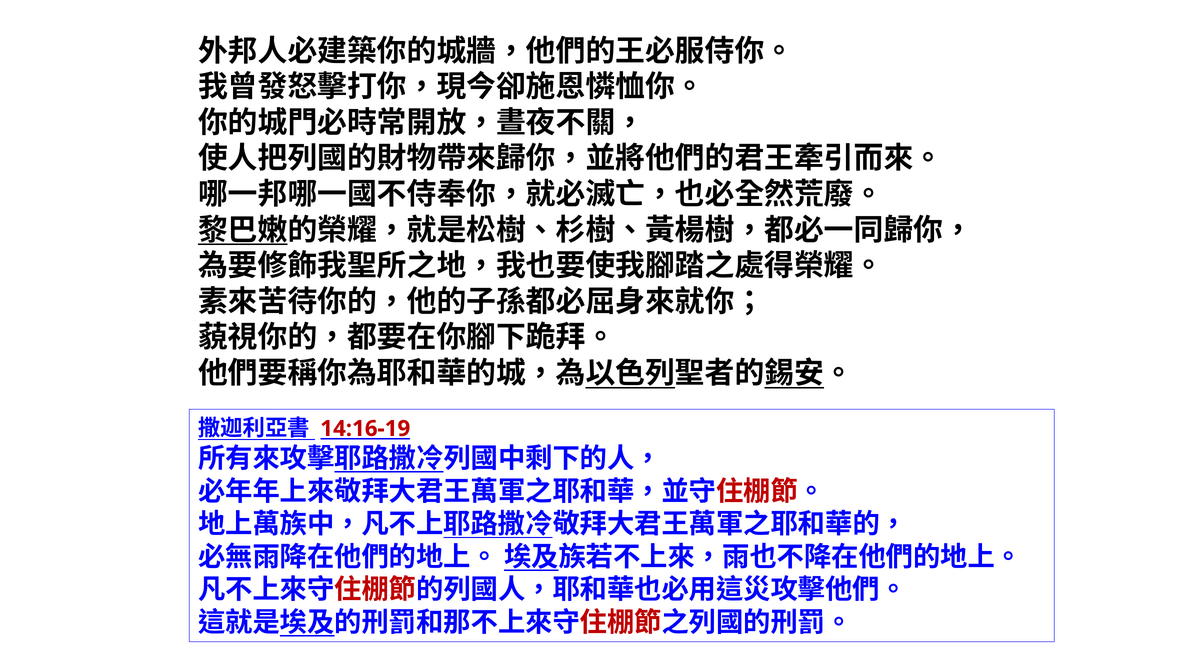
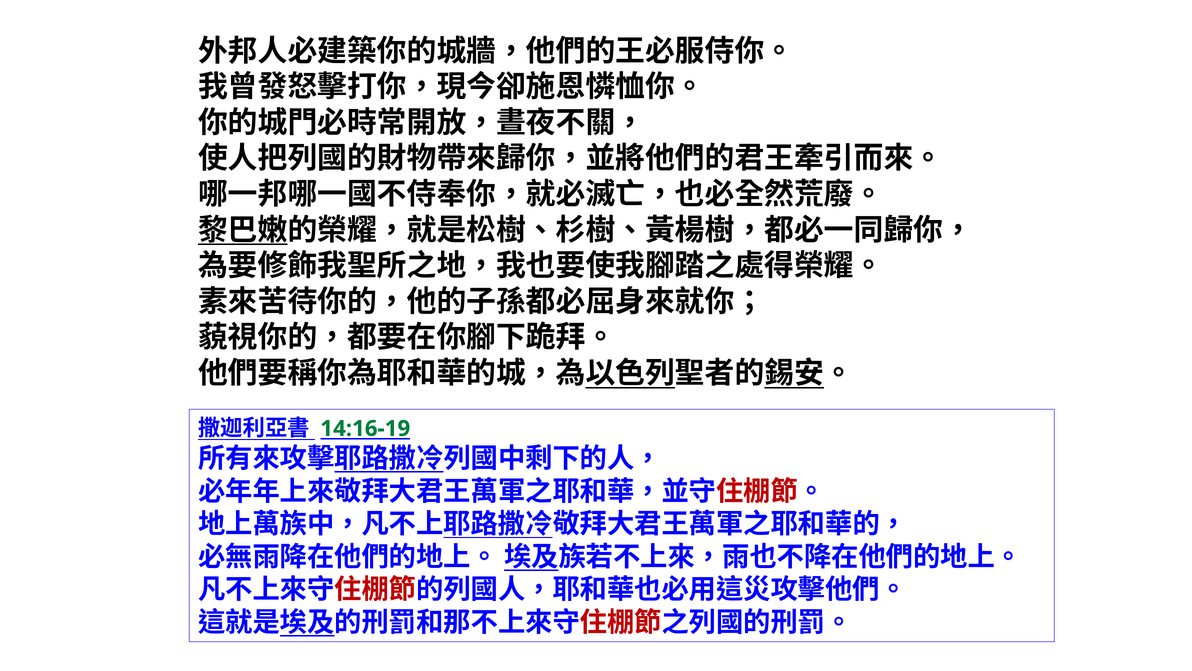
14:16-19 colour: red -> green
